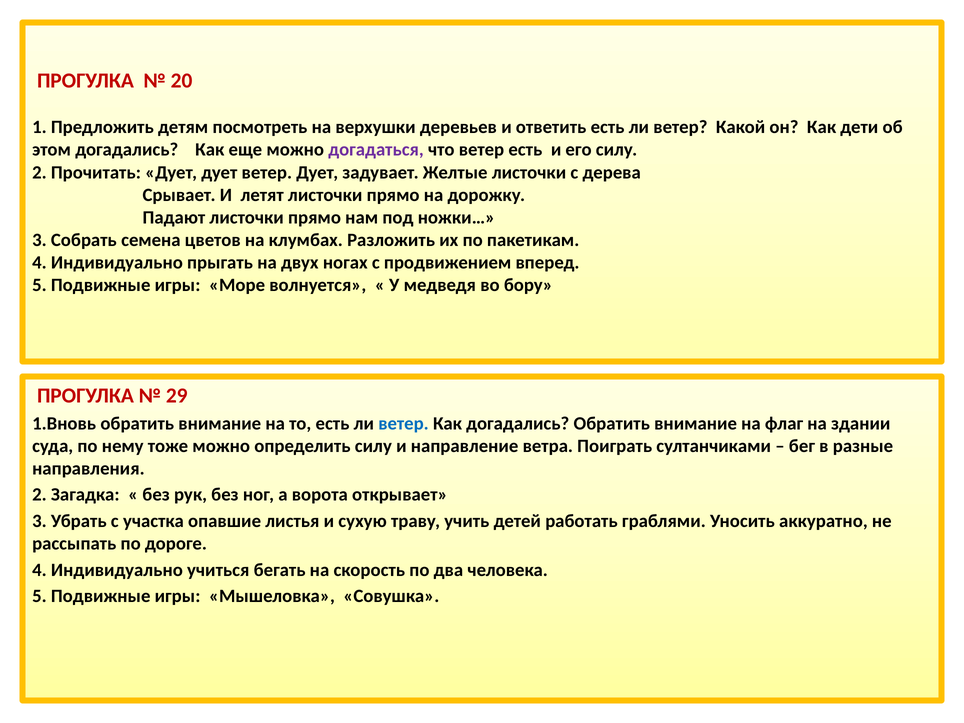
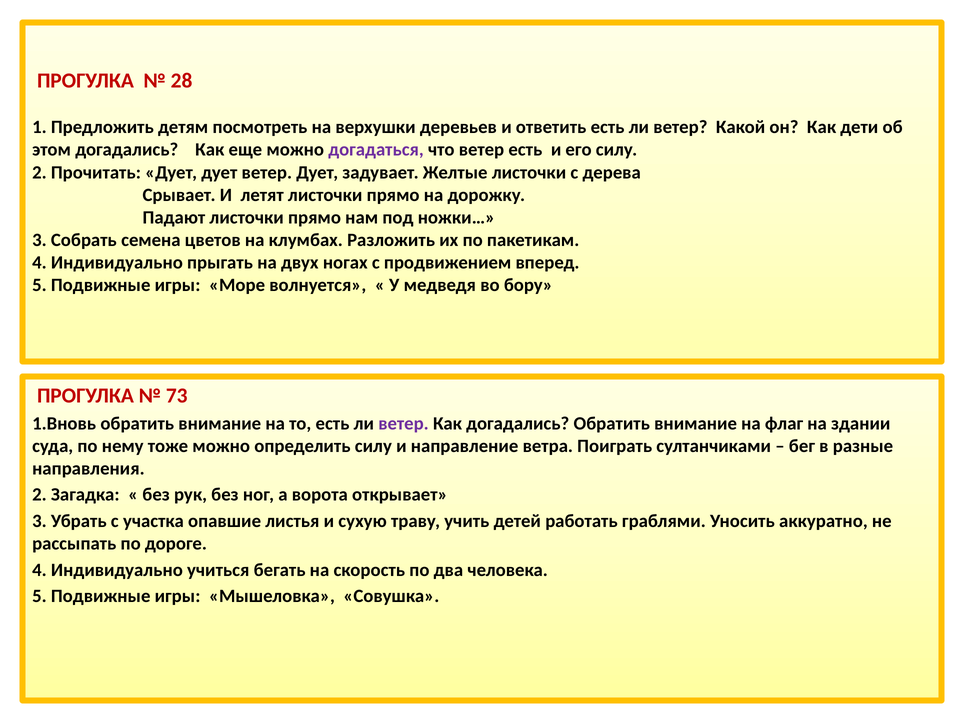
20: 20 -> 28
29: 29 -> 73
ветер at (404, 423) colour: blue -> purple
